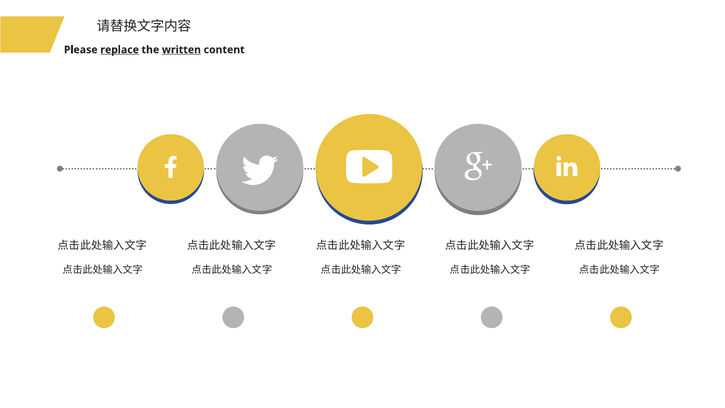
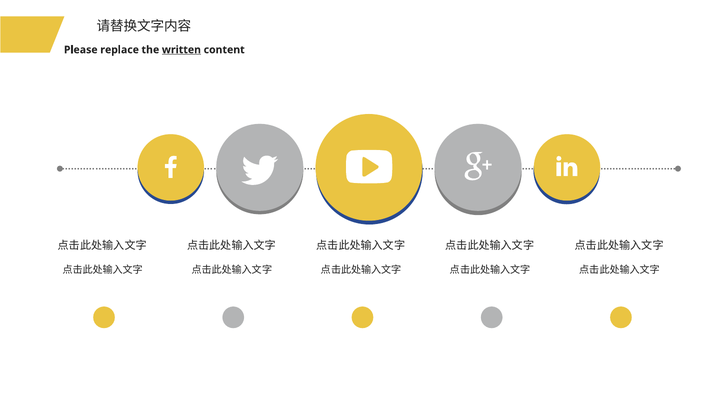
replace underline: present -> none
